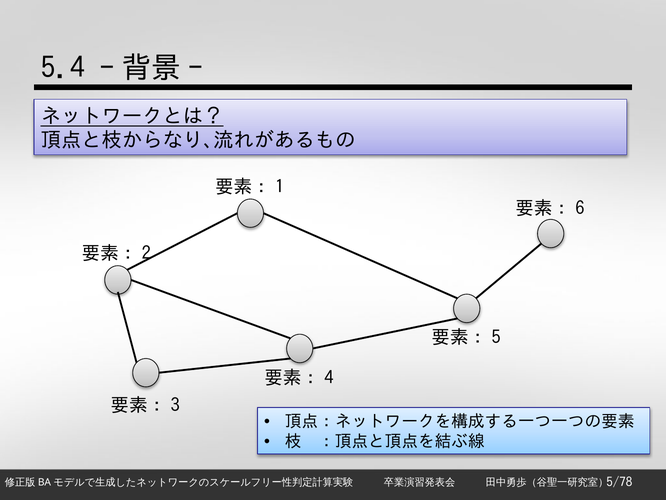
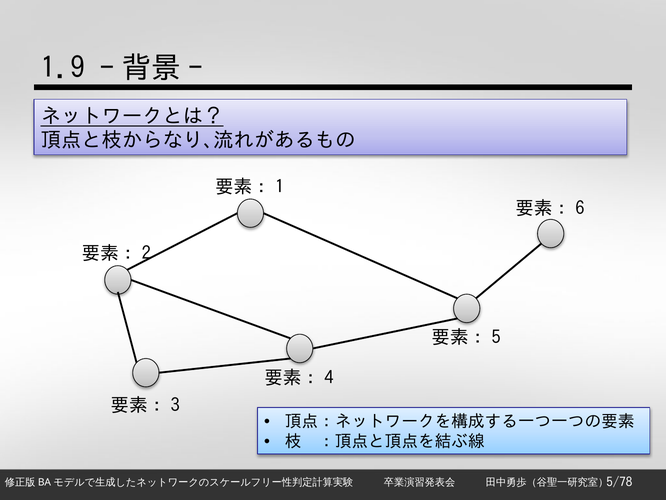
5.4: 5.4 -> 1.9
